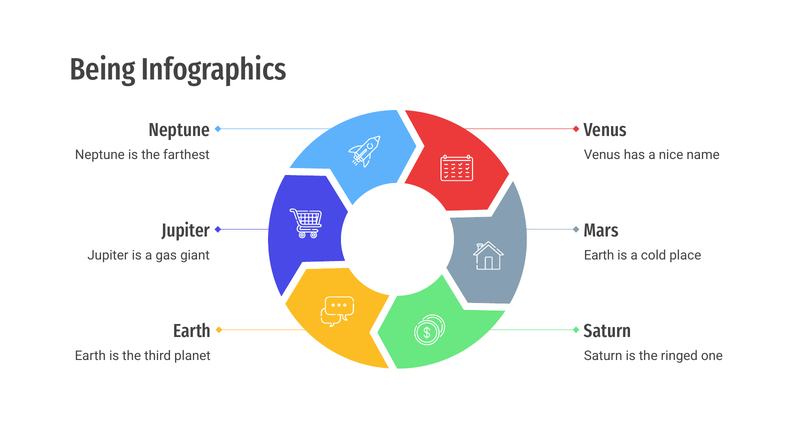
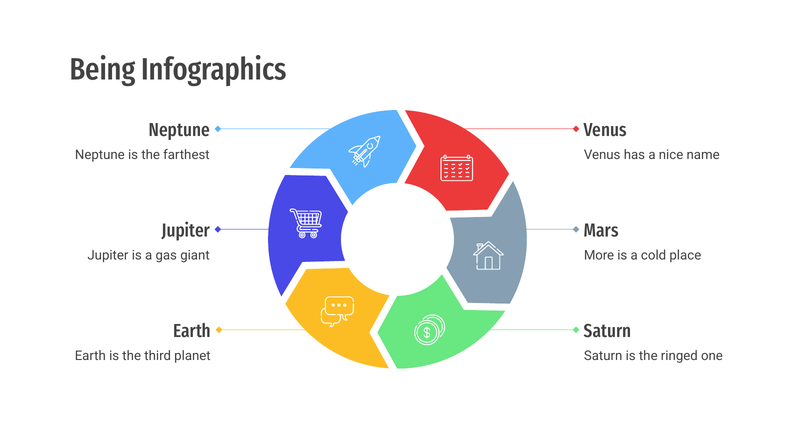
Earth at (599, 255): Earth -> More
